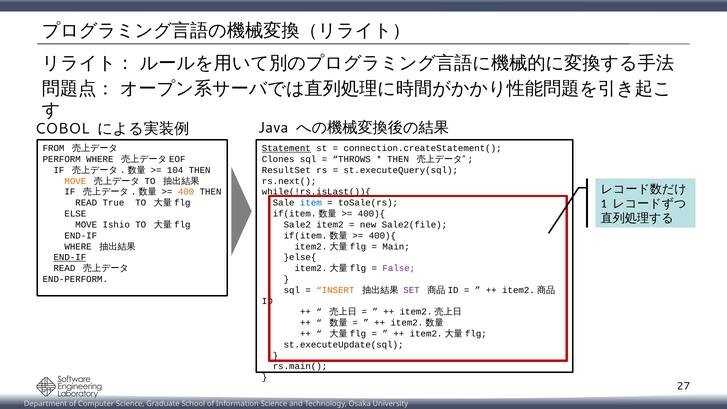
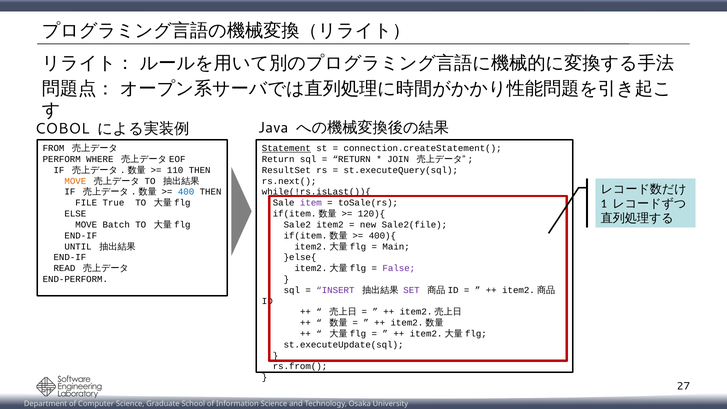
Clones at (278, 159): Clones -> Return
THROWS at (352, 159): THROWS -> RETURN
THEN at (398, 159): THEN -> JOIN
104: 104 -> 110
400 colour: orange -> blue
READ at (86, 203): READ -> FILE
item colour: blue -> purple
400){ at (371, 214): 400){ -> 120){
Ishio: Ishio -> Batch
WHERE at (78, 246): WHERE -> UNTIL
END-IF at (70, 257) underline: present -> none
INSERT colour: orange -> purple
rs.main(: rs.main( -> rs.from(
